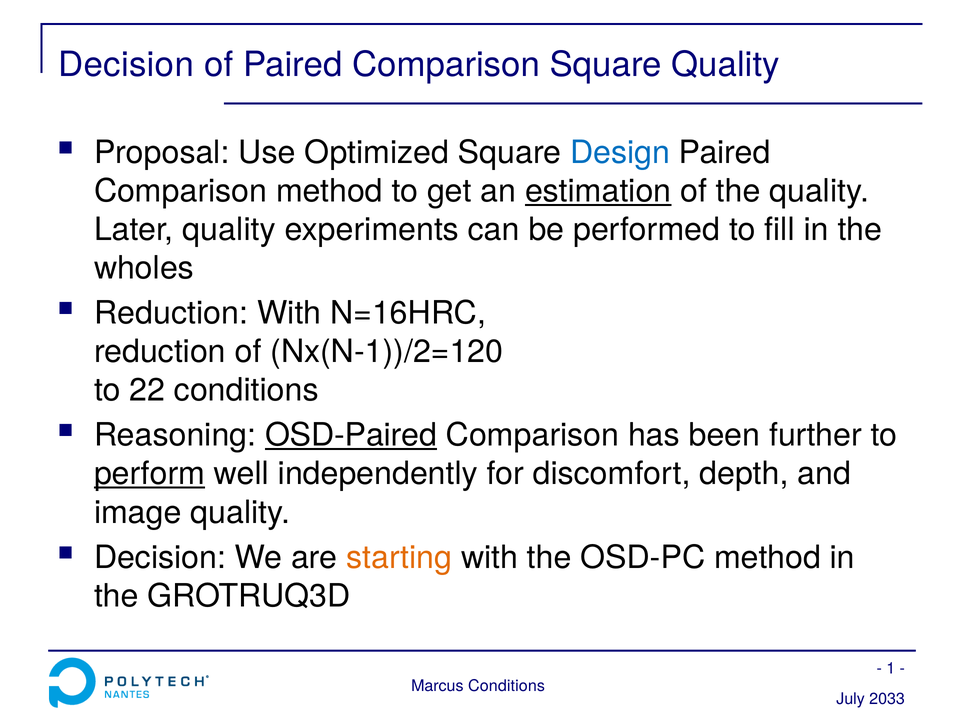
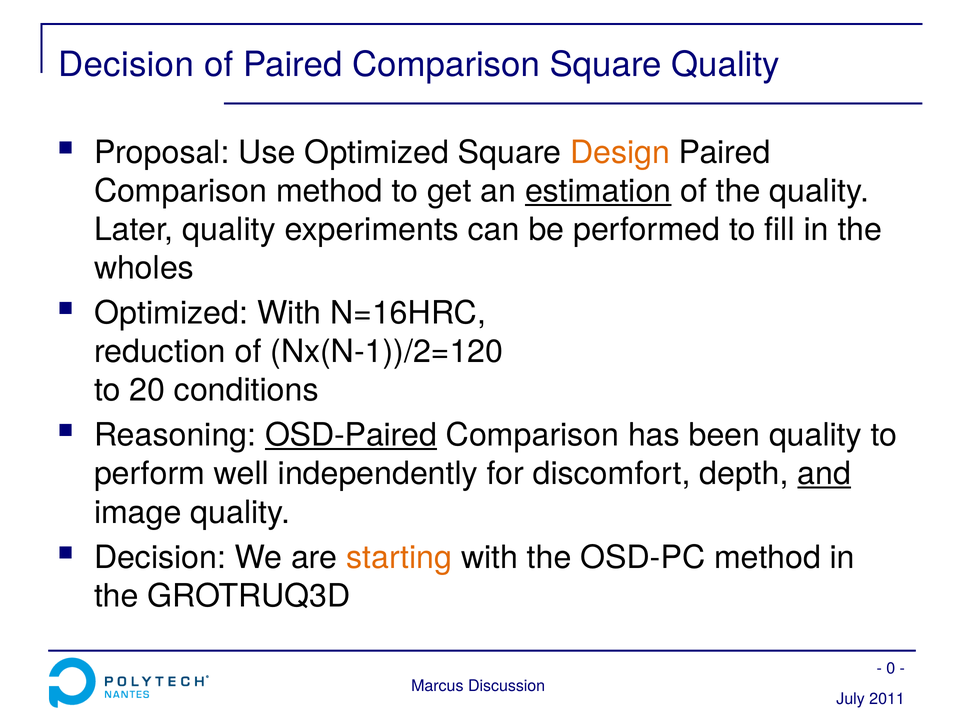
Design colour: blue -> orange
Reduction at (171, 313): Reduction -> Optimized
22: 22 -> 20
been further: further -> quality
perform underline: present -> none
and underline: none -> present
1: 1 -> 0
Marcus Conditions: Conditions -> Discussion
2033: 2033 -> 2011
